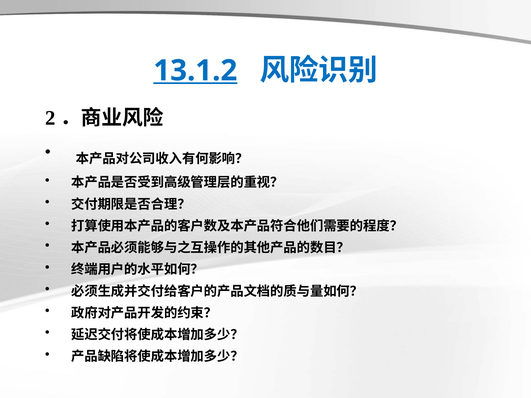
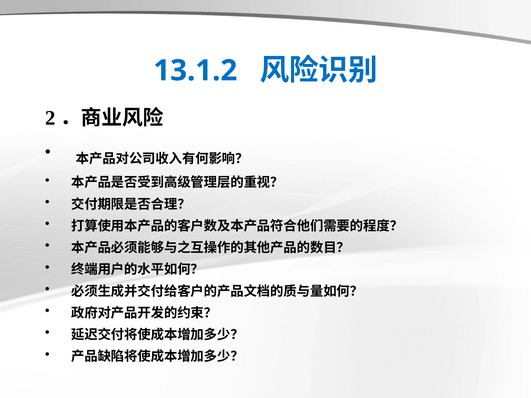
13.1.2 underline: present -> none
